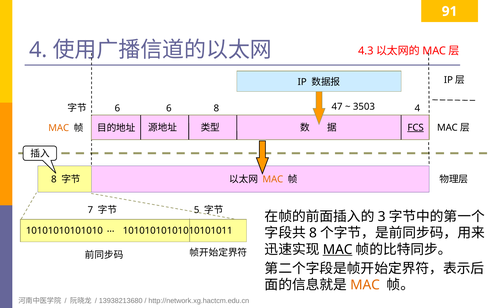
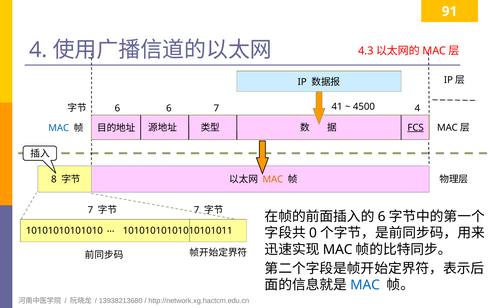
47: 47 -> 41
3503: 3503 -> 4500
6 8: 8 -> 7
MAC at (59, 128) colour: orange -> blue
5 at (197, 210): 5 -> 7
3 at (382, 217): 3 -> 6
8 at (313, 233): 8 -> 0
MAC at (338, 250) underline: present -> none
MAC at (365, 285) colour: orange -> blue
